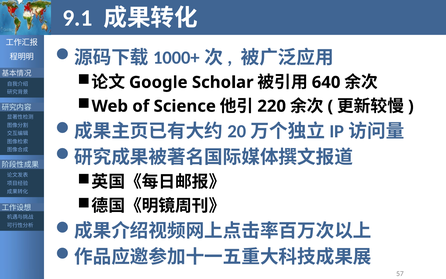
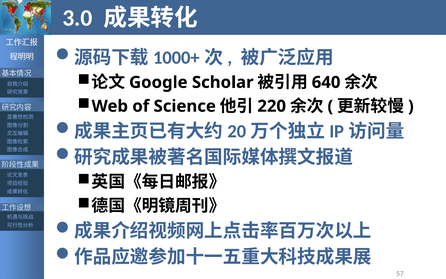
9.1: 9.1 -> 3.0
